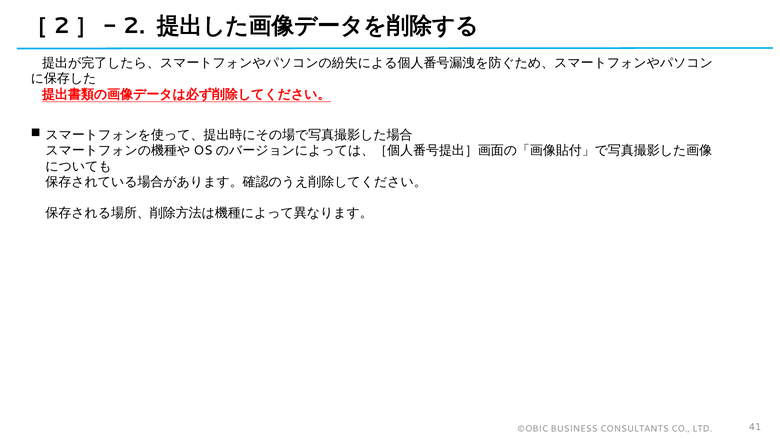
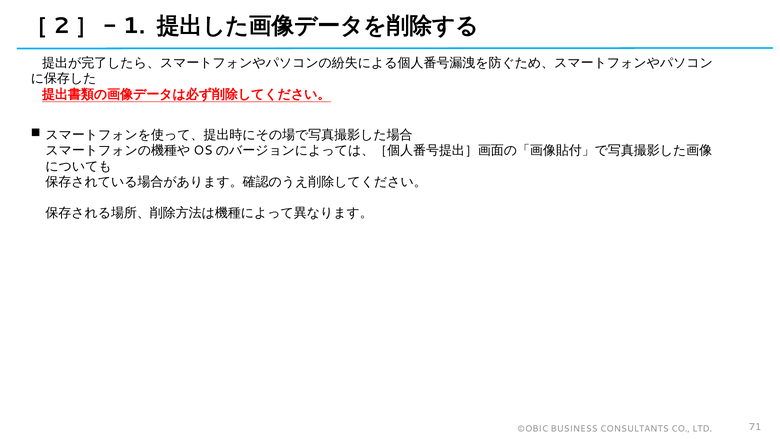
2: 2 -> 1
41: 41 -> 71
